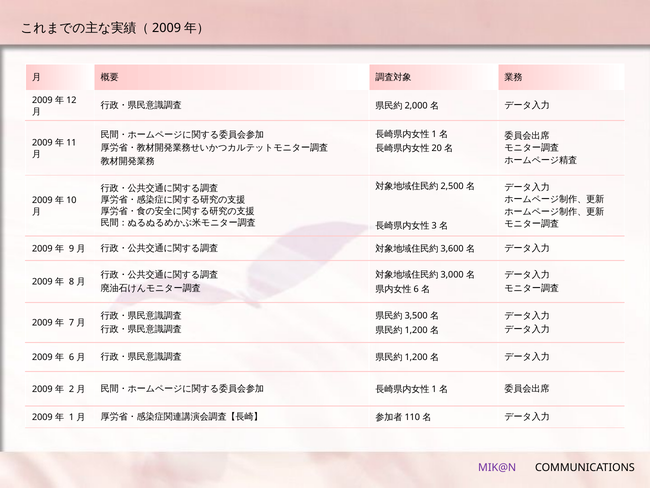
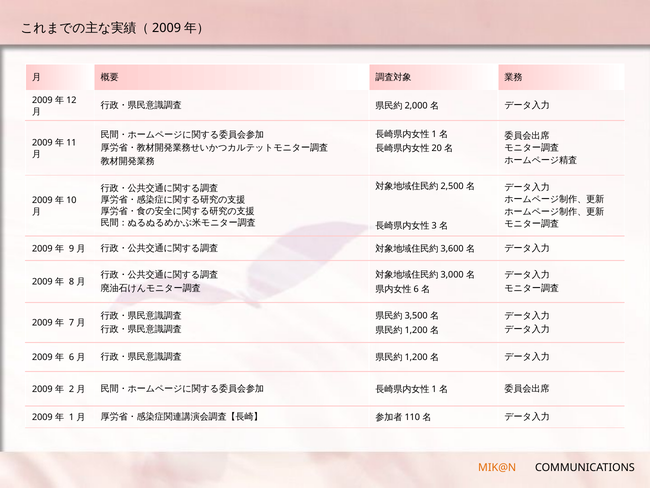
MIK@N colour: purple -> orange
